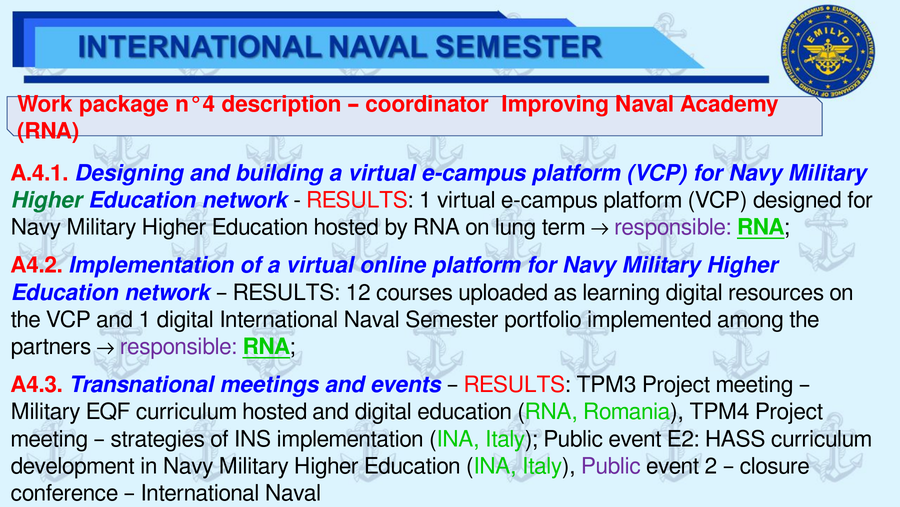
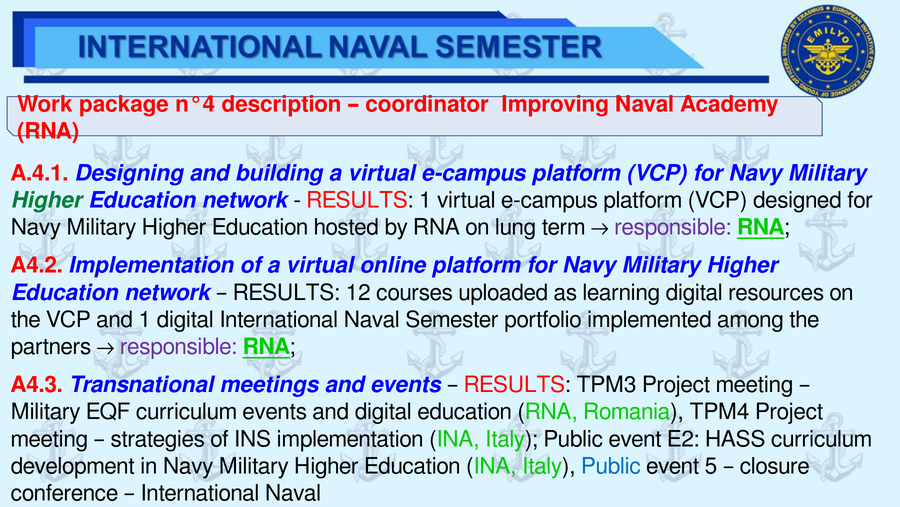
curriculum hosted: hosted -> events
Public at (611, 466) colour: purple -> blue
2: 2 -> 5
